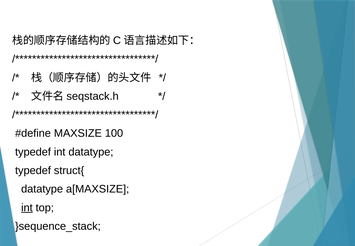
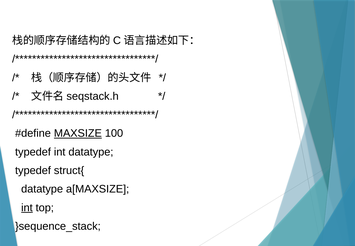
MAXSIZE underline: none -> present
